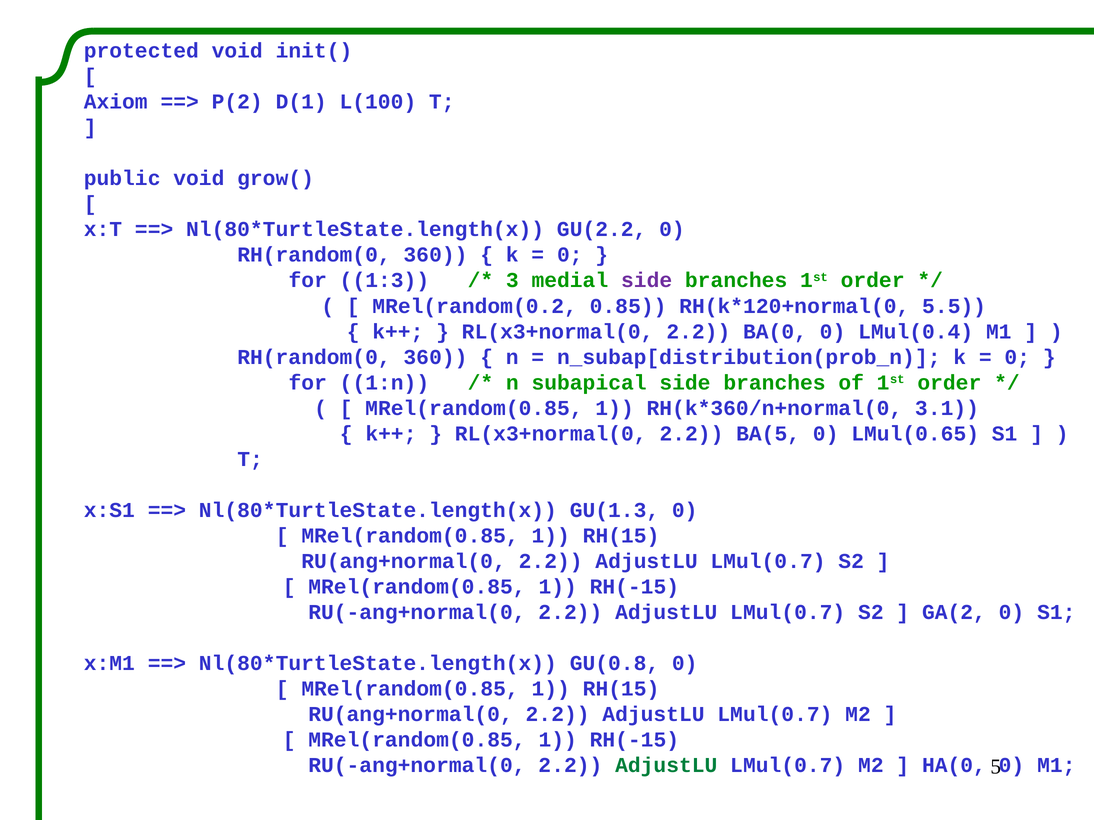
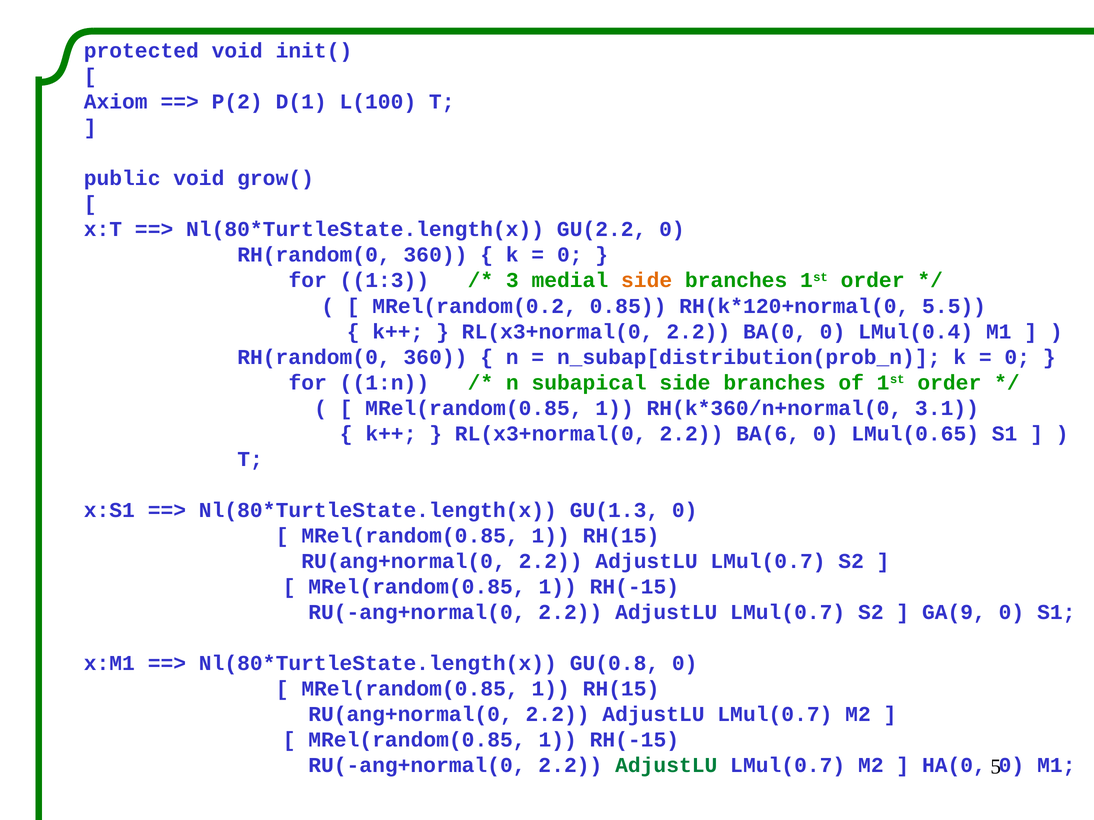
side at (647, 281) colour: purple -> orange
BA(5: BA(5 -> BA(6
GA(2: GA(2 -> GA(9
